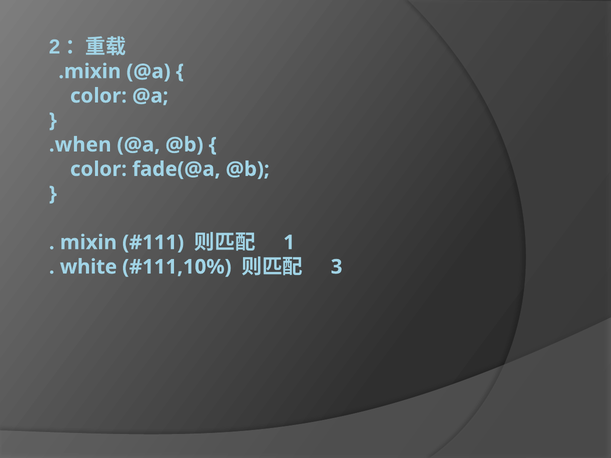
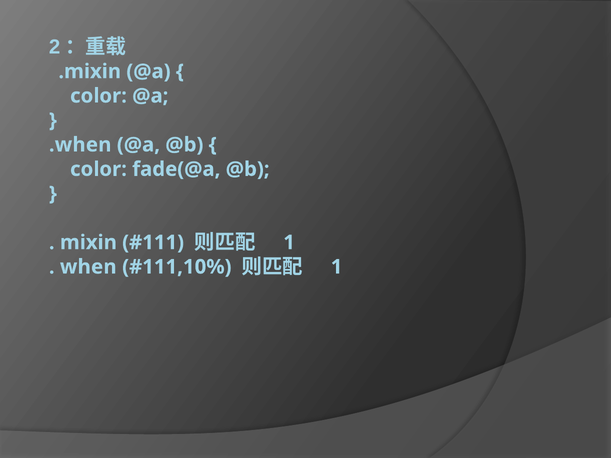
white: white -> when
3 at (337, 267): 3 -> 1
